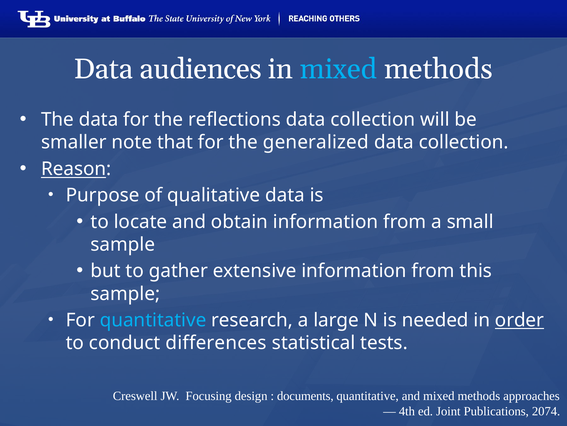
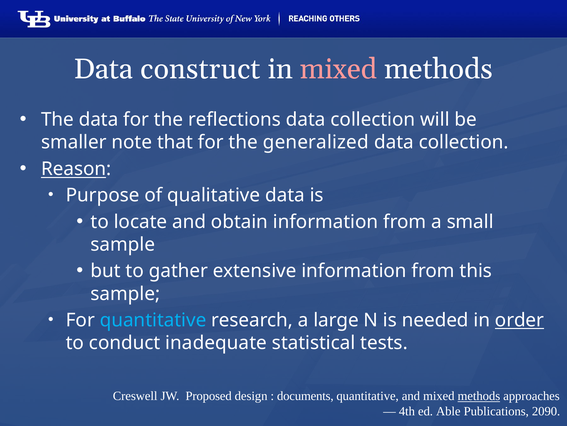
audiences: audiences -> construct
mixed at (338, 69) colour: light blue -> pink
differences: differences -> inadequate
Focusing: Focusing -> Proposed
methods at (479, 395) underline: none -> present
Joint: Joint -> Able
2074: 2074 -> 2090
